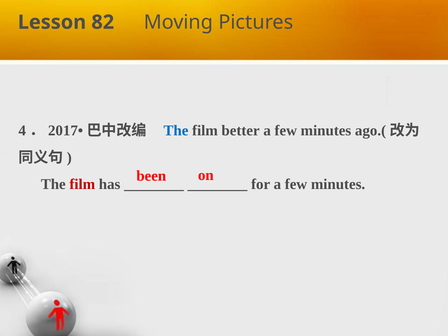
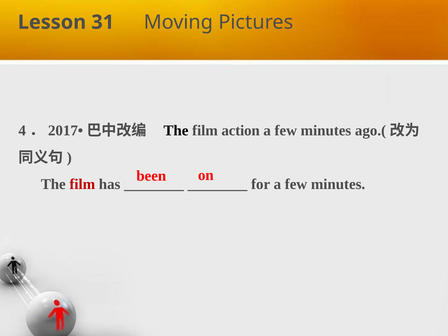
82: 82 -> 31
The at (176, 131) colour: blue -> black
better: better -> action
